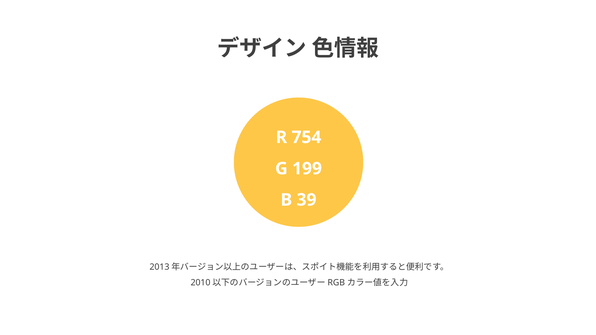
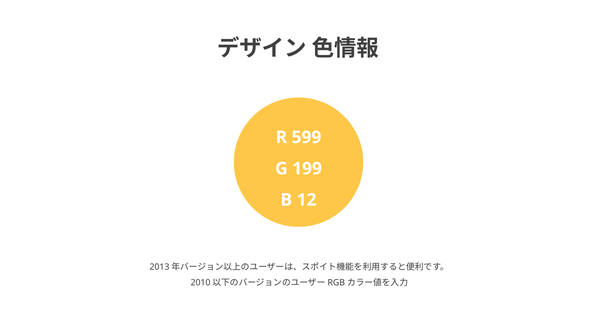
754: 754 -> 599
39: 39 -> 12
